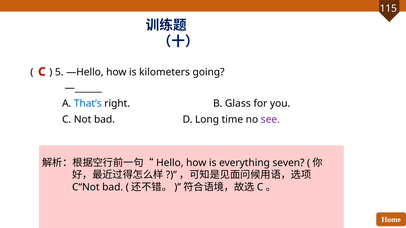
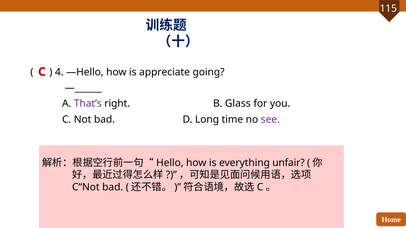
5: 5 -> 4
kilometers: kilometers -> appreciate
That’s colour: blue -> purple
seven: seven -> unfair
